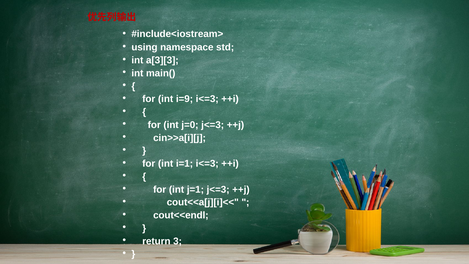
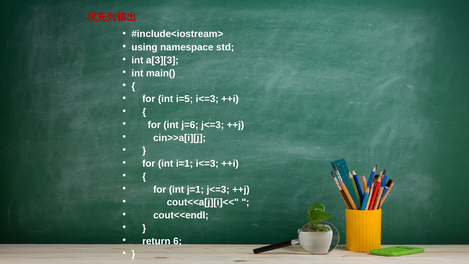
i=9: i=9 -> i=5
j=0: j=0 -> j=6
3: 3 -> 6
